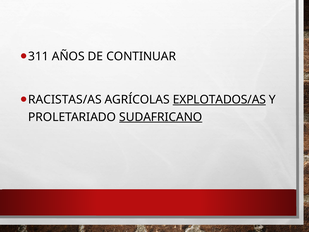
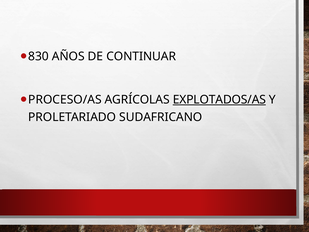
311: 311 -> 830
RACISTAS/AS: RACISTAS/AS -> PROCESO/AS
SUDAFRICANO underline: present -> none
